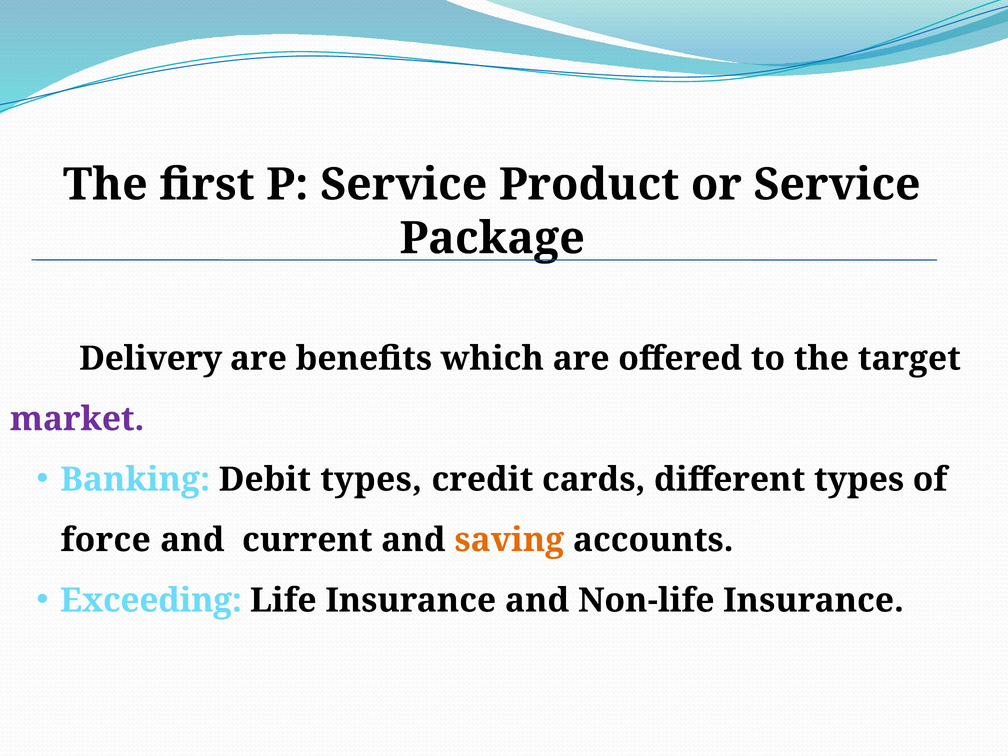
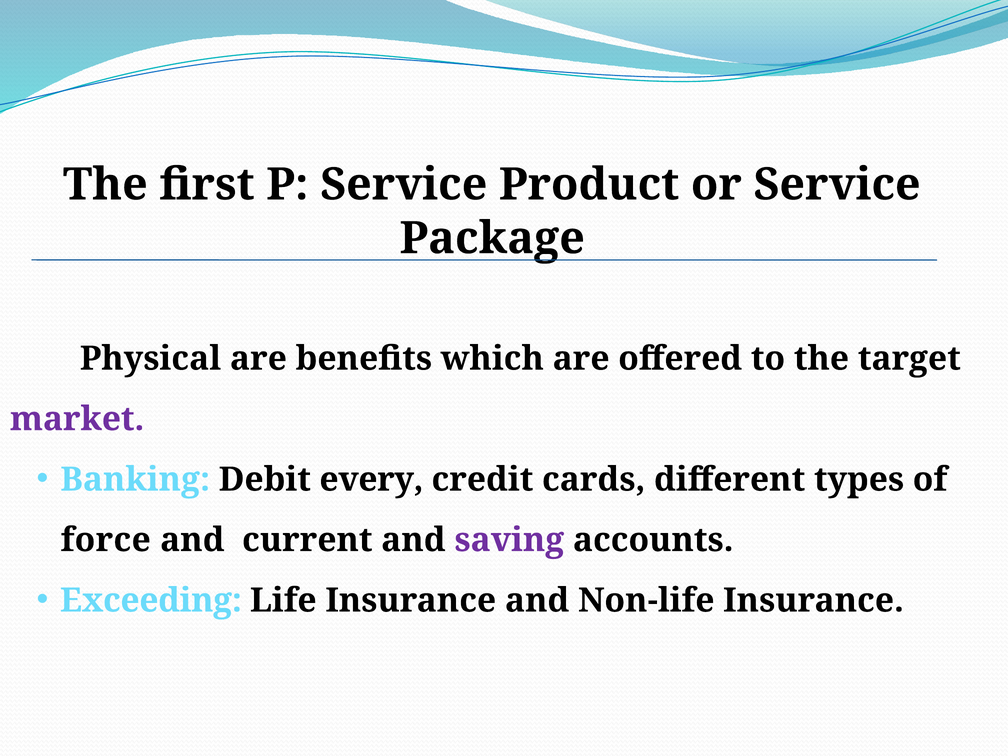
Delivery: Delivery -> Physical
Debit types: types -> every
saving colour: orange -> purple
